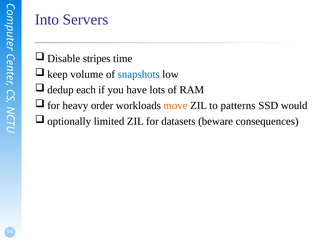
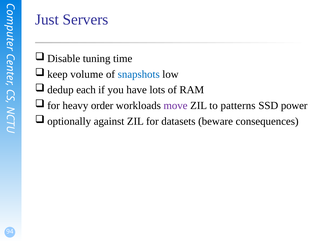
Into: Into -> Just
stripes: stripes -> tuning
move colour: orange -> purple
would: would -> power
limited: limited -> against
